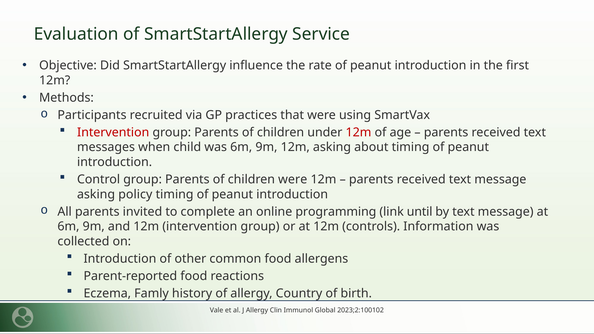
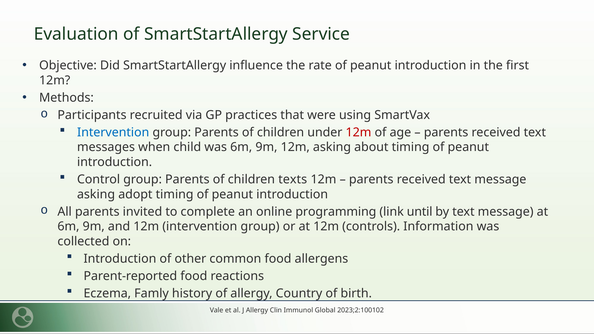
Intervention at (113, 132) colour: red -> blue
children were: were -> texts
policy: policy -> adopt
